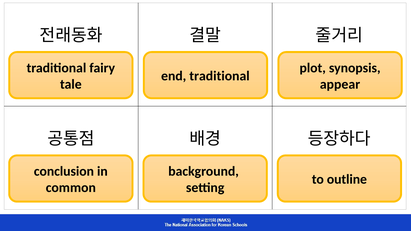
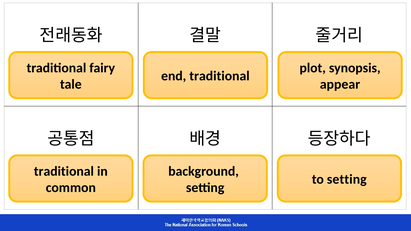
conclusion at (64, 171): conclusion -> traditional
to outline: outline -> setting
